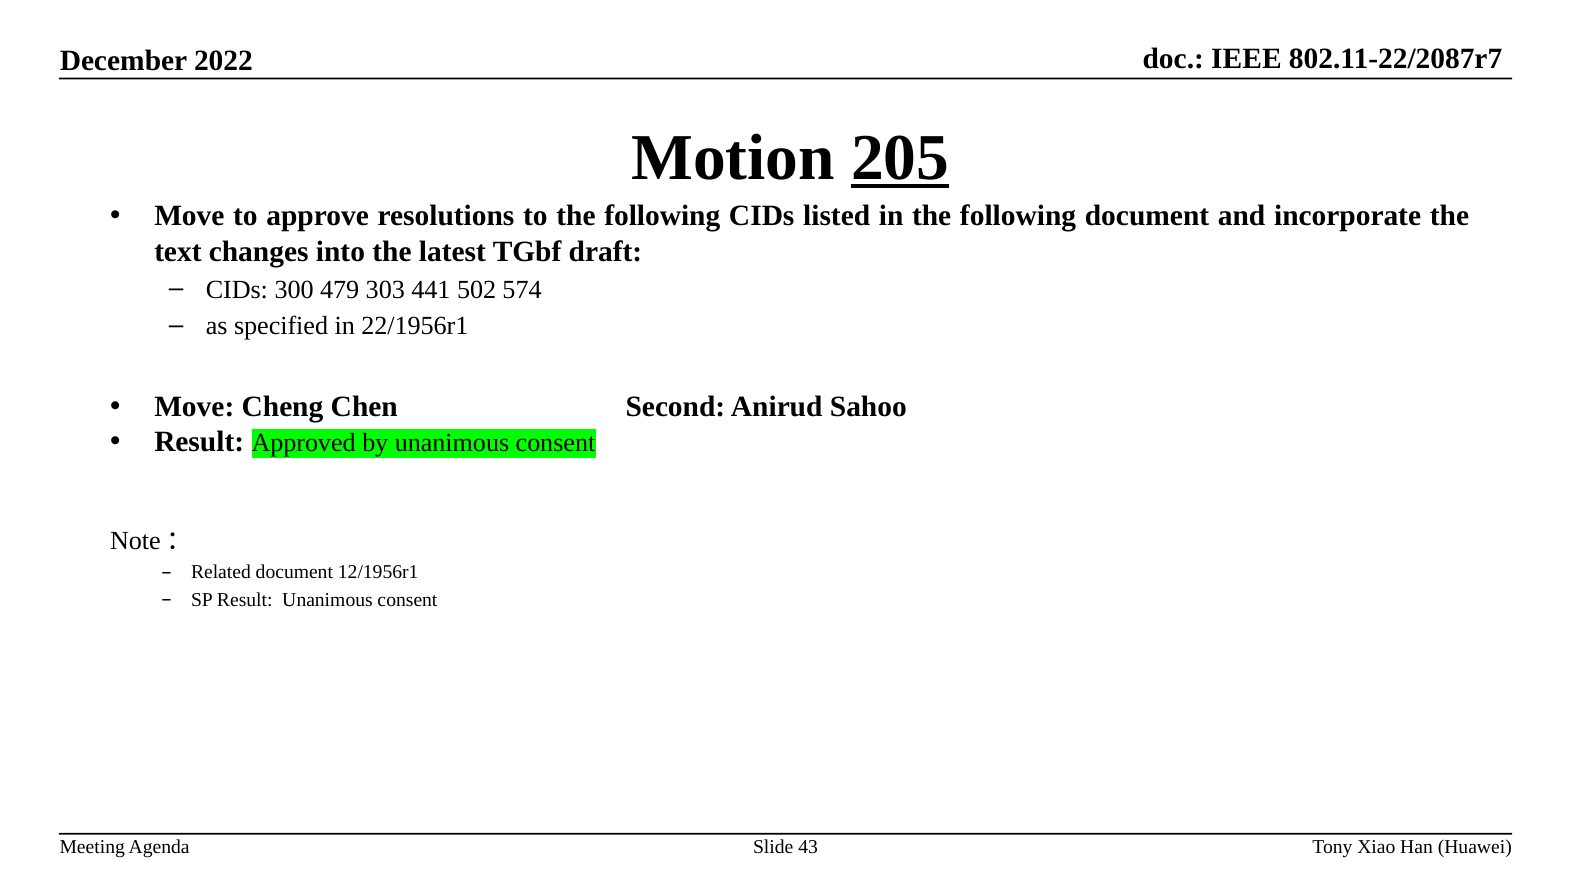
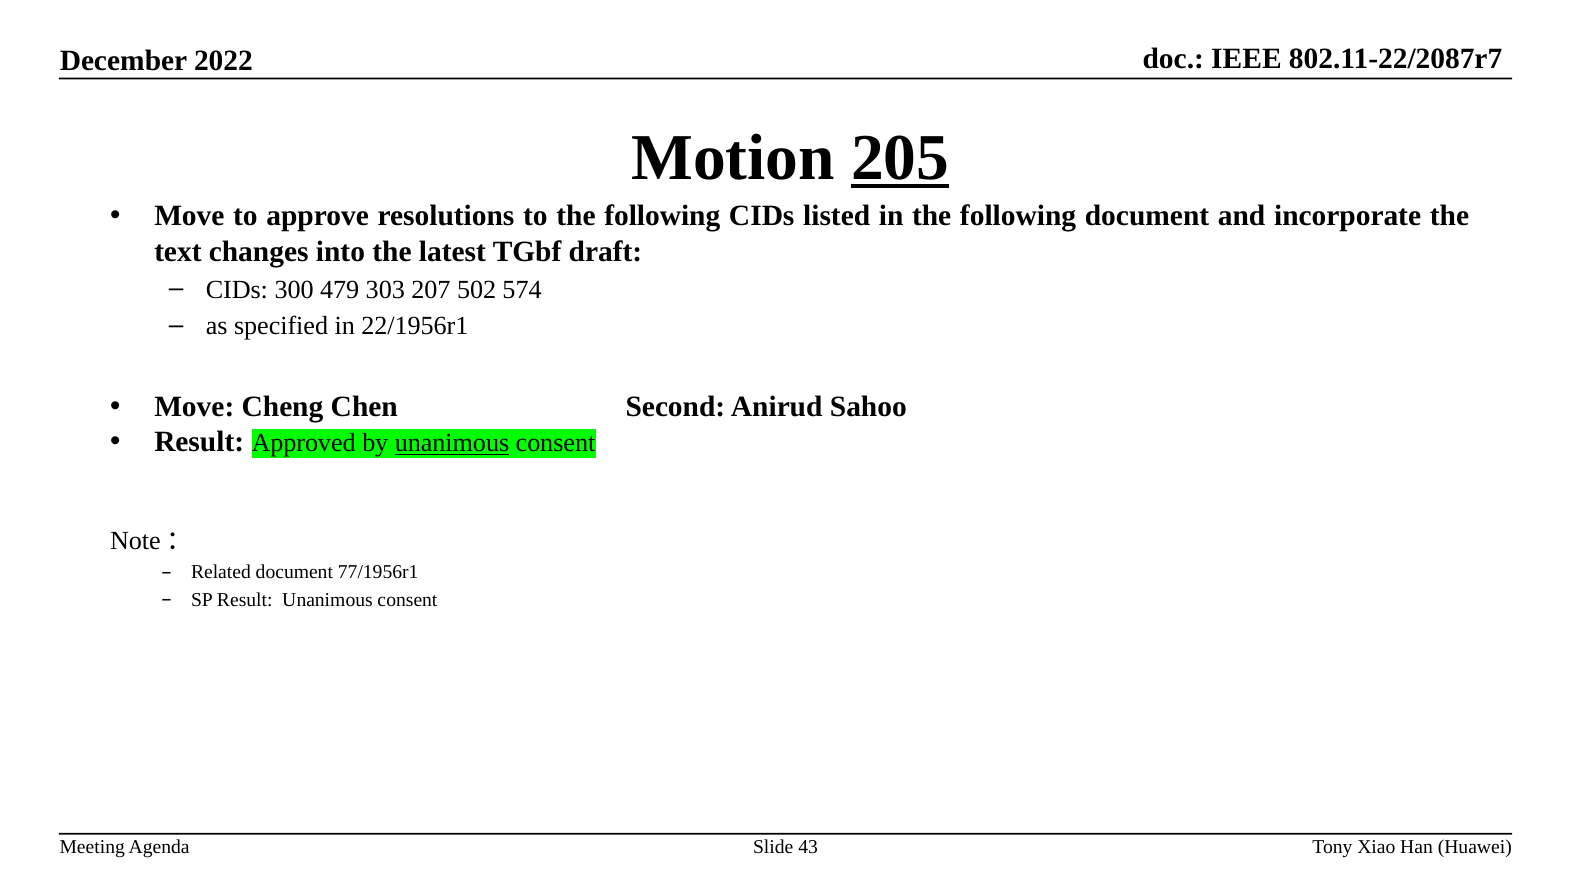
441: 441 -> 207
unanimous at (452, 444) underline: none -> present
12/1956r1: 12/1956r1 -> 77/1956r1
